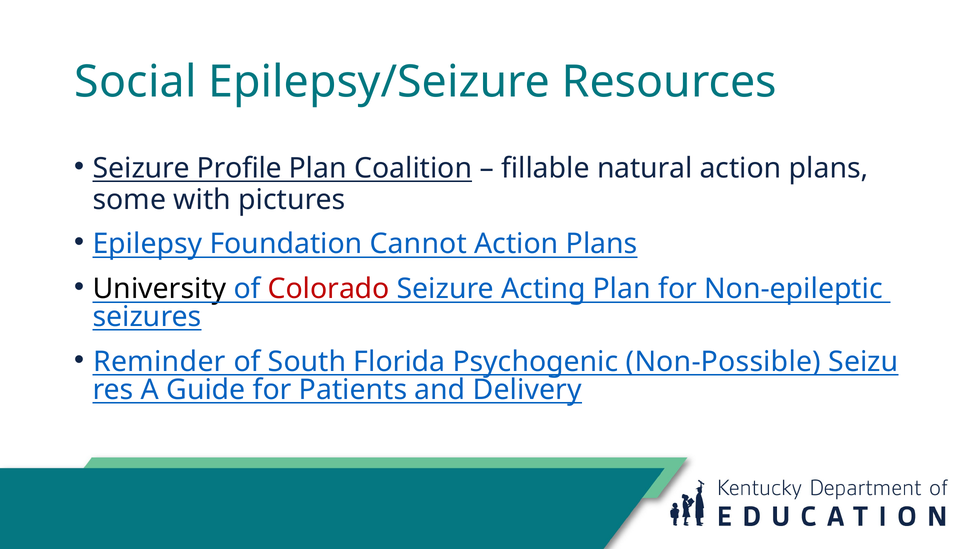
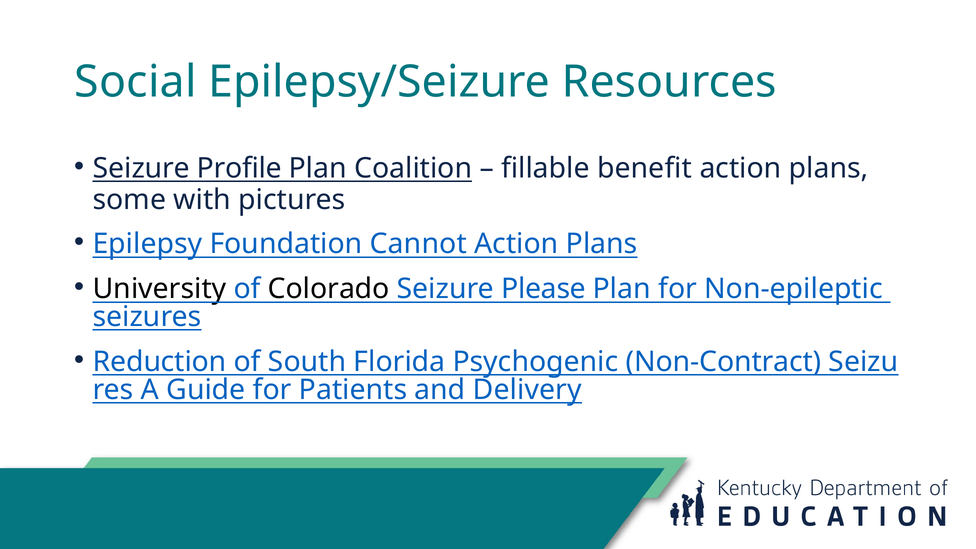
natural: natural -> benefit
Colorado colour: red -> black
Acting: Acting -> Please
Reminder: Reminder -> Reduction
Non-Possible: Non-Possible -> Non-Contract
